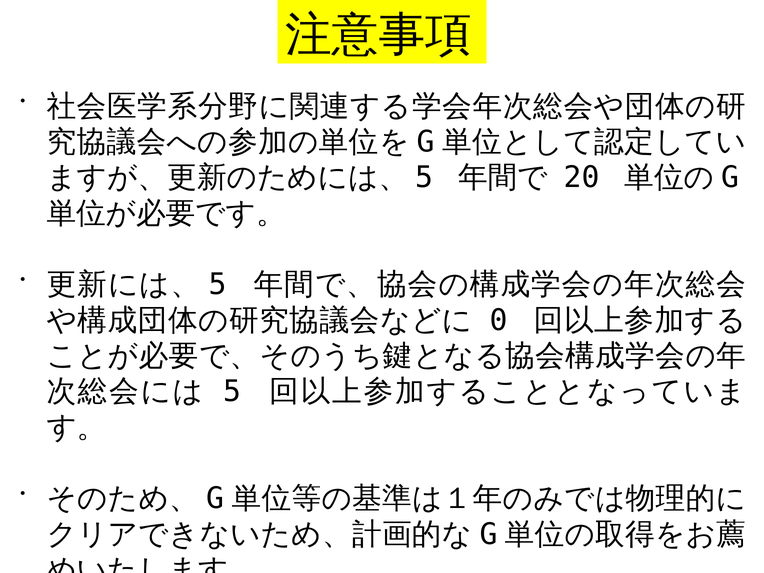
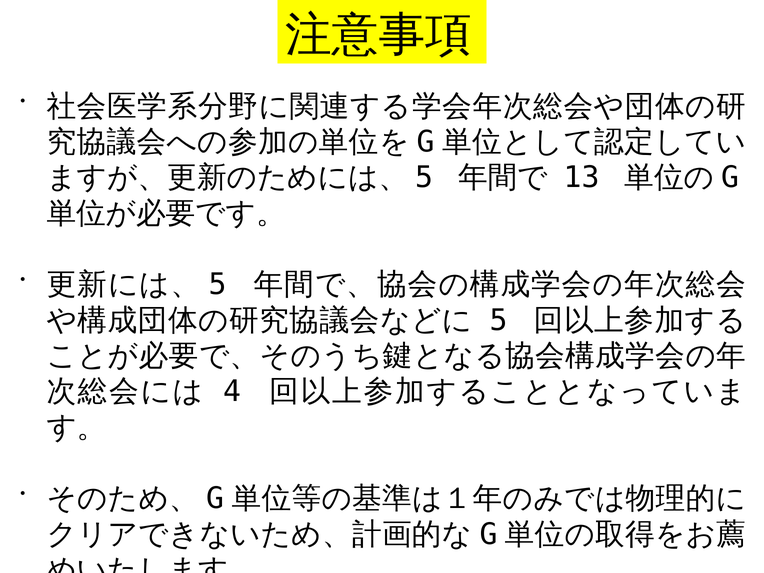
20: 20 -> 13
0 at (499, 320): 0 -> 5
5 at (232, 392): 5 -> 4
